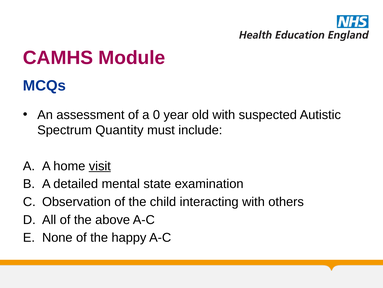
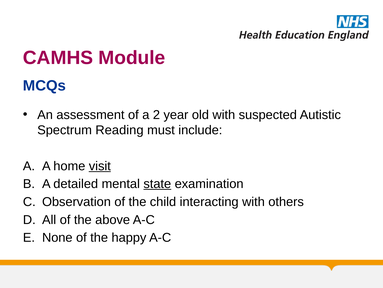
0: 0 -> 2
Quantity: Quantity -> Reading
state underline: none -> present
